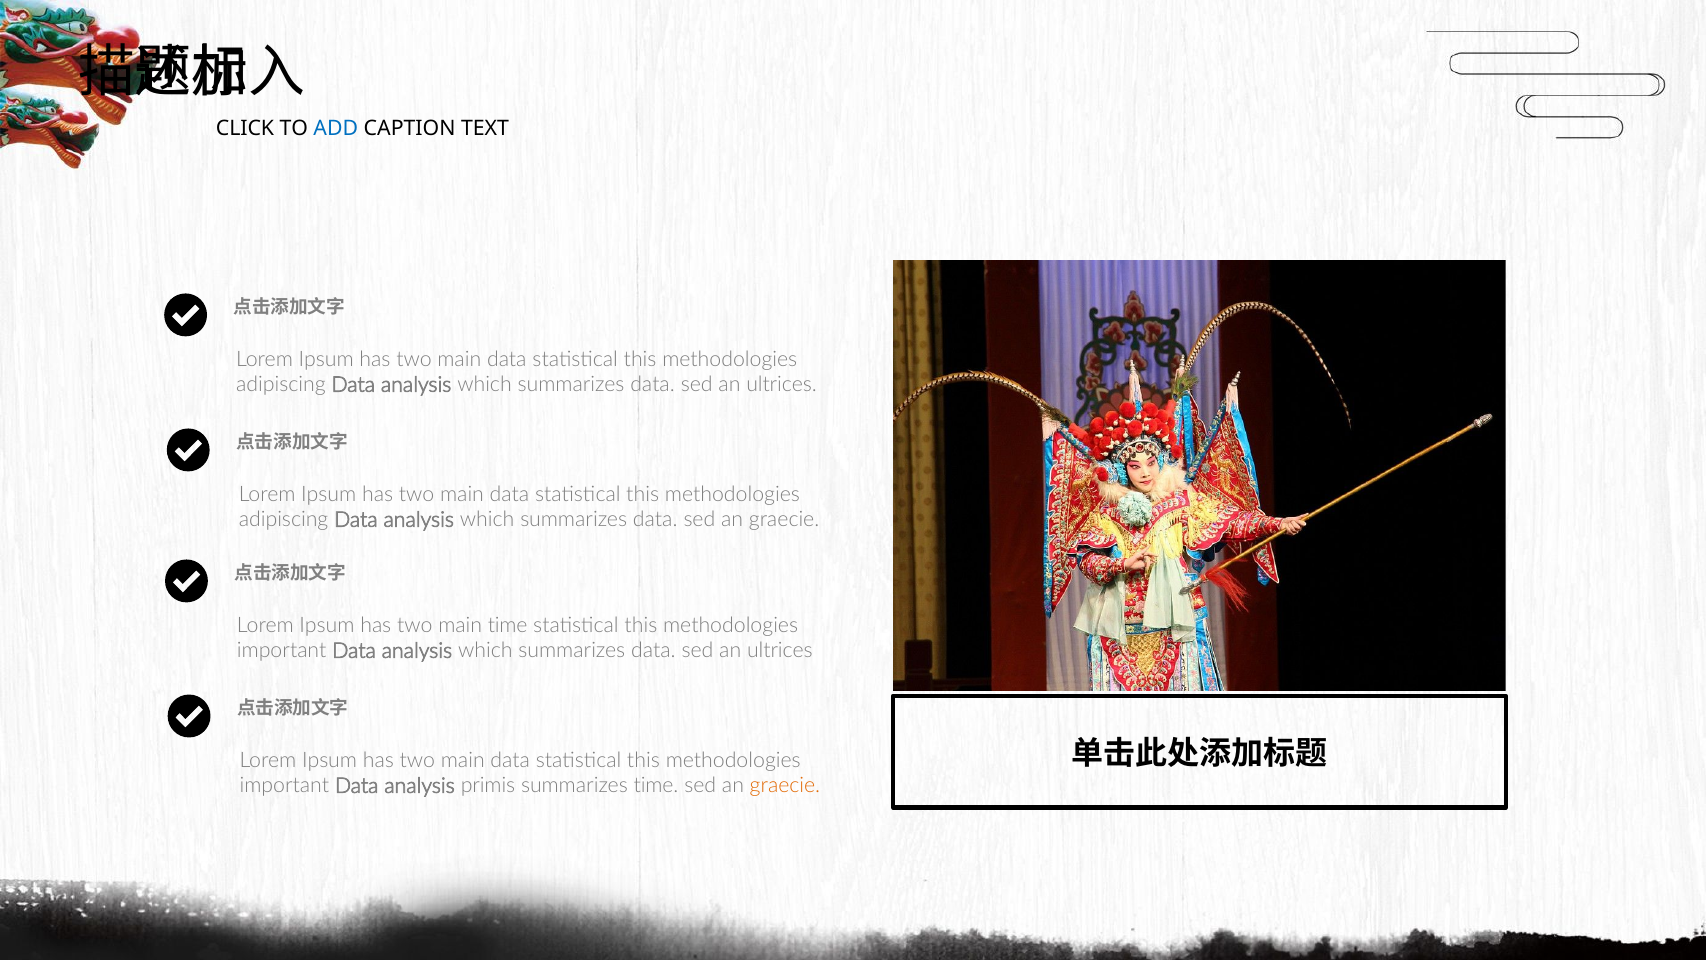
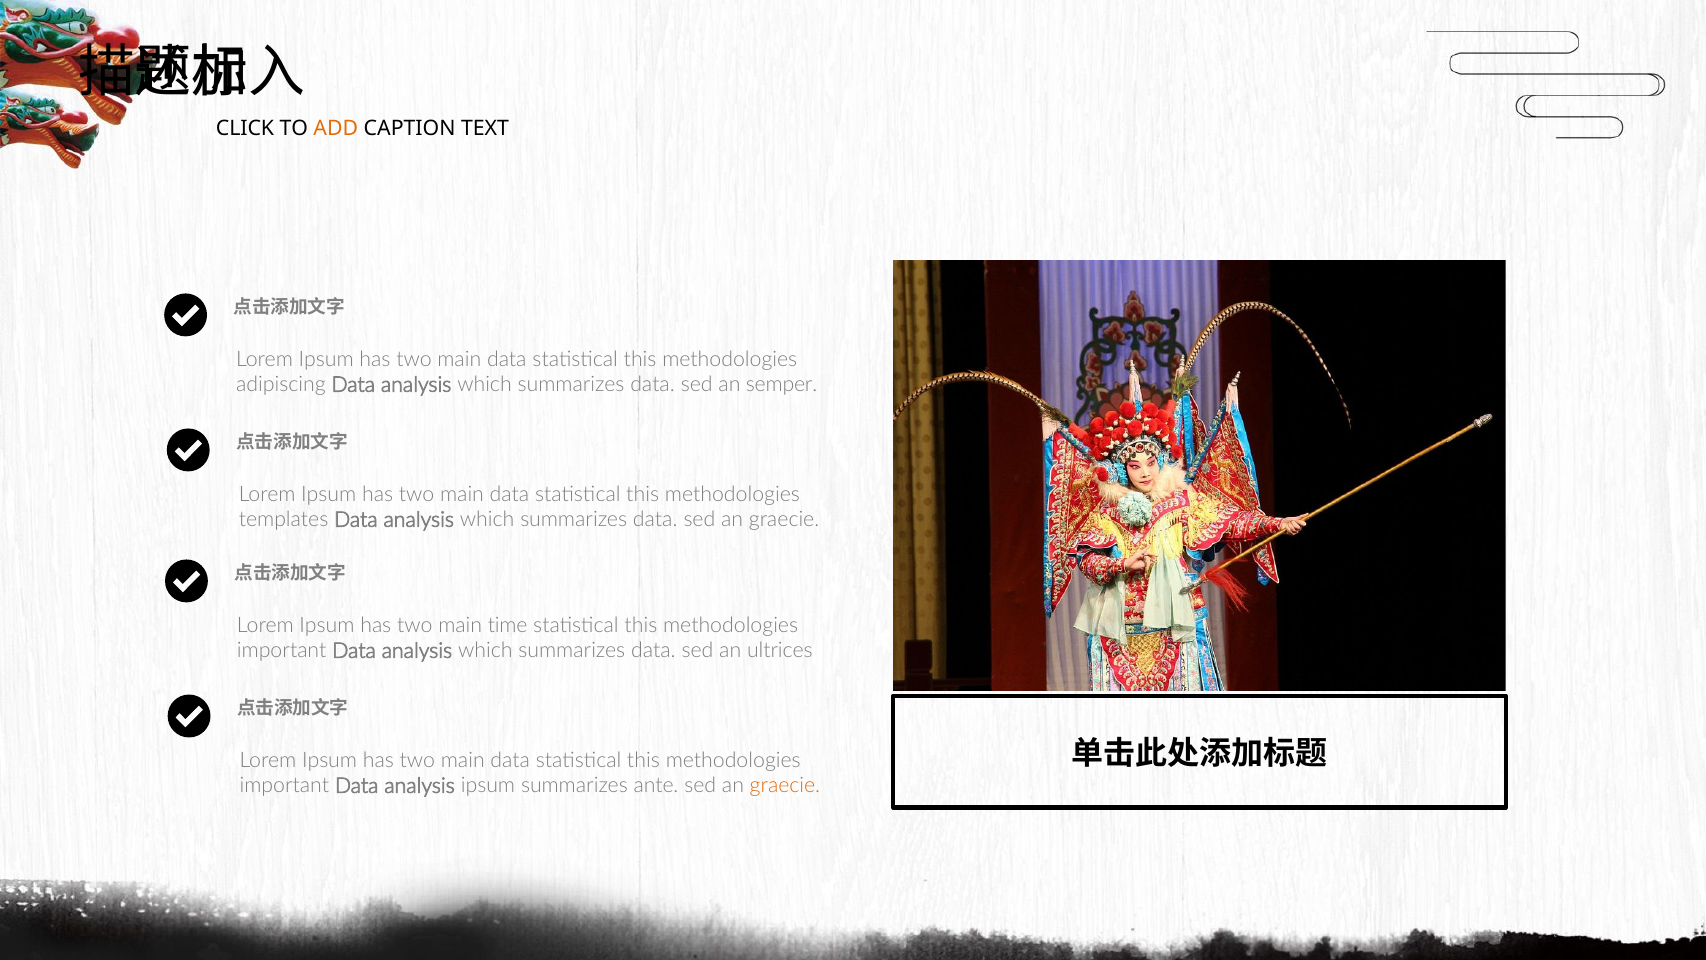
ADD colour: blue -> orange
ultrices at (782, 385): ultrices -> semper
adipiscing at (284, 520): adipiscing -> templates
analysis primis: primis -> ipsum
summarizes time: time -> ante
